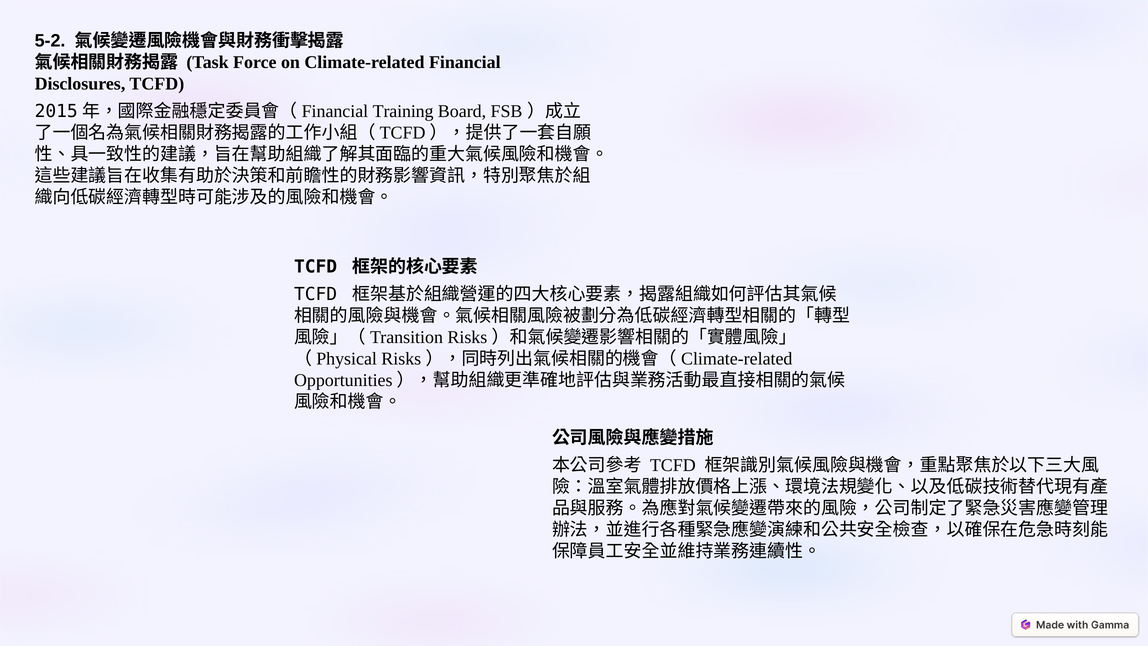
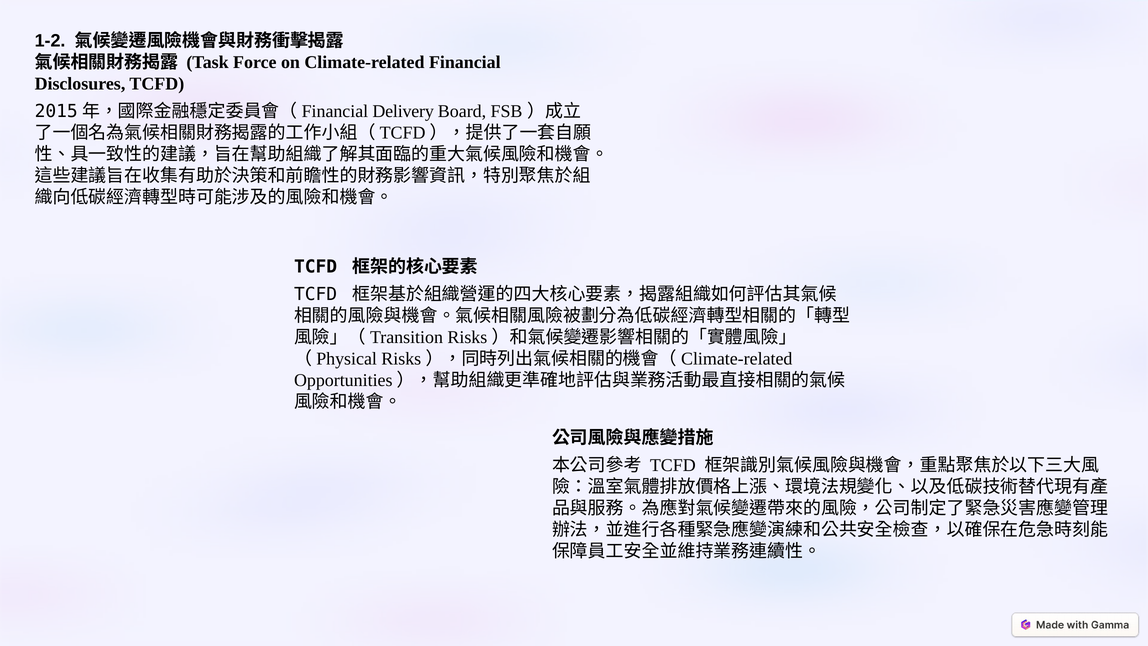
5-2: 5-2 -> 1-2
Training: Training -> Delivery
